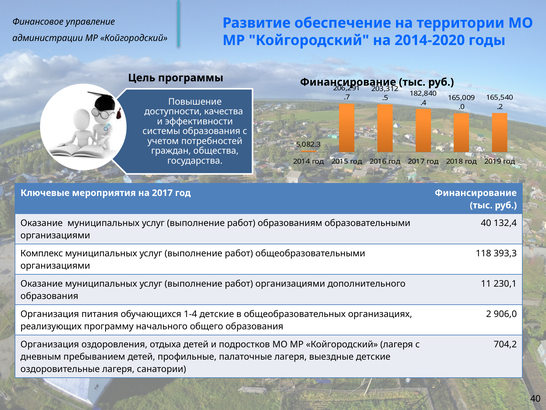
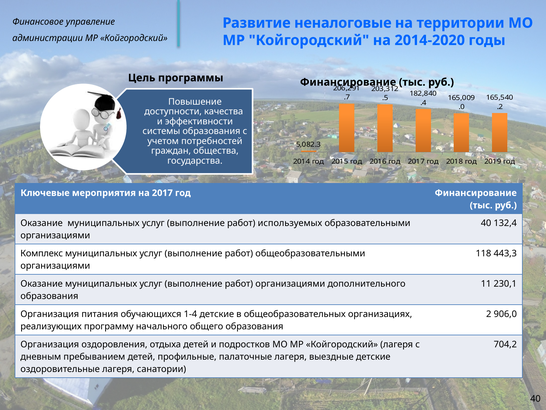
обеспечение: обеспечение -> неналоговые
образованиям: образованиям -> используемых
393,3: 393,3 -> 443,3
